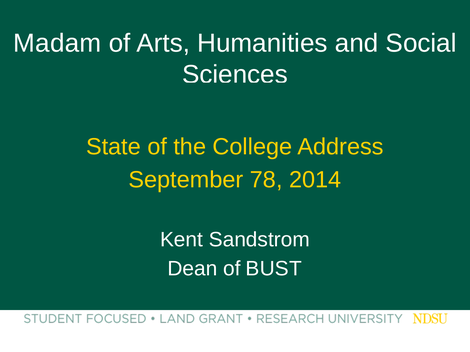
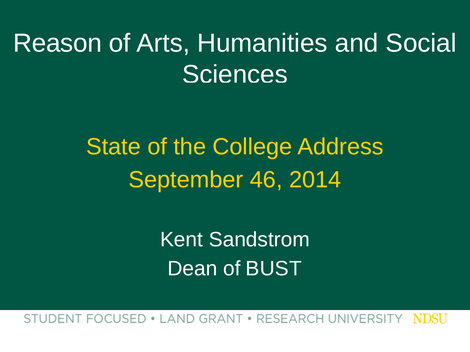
Madam: Madam -> Reason
78: 78 -> 46
